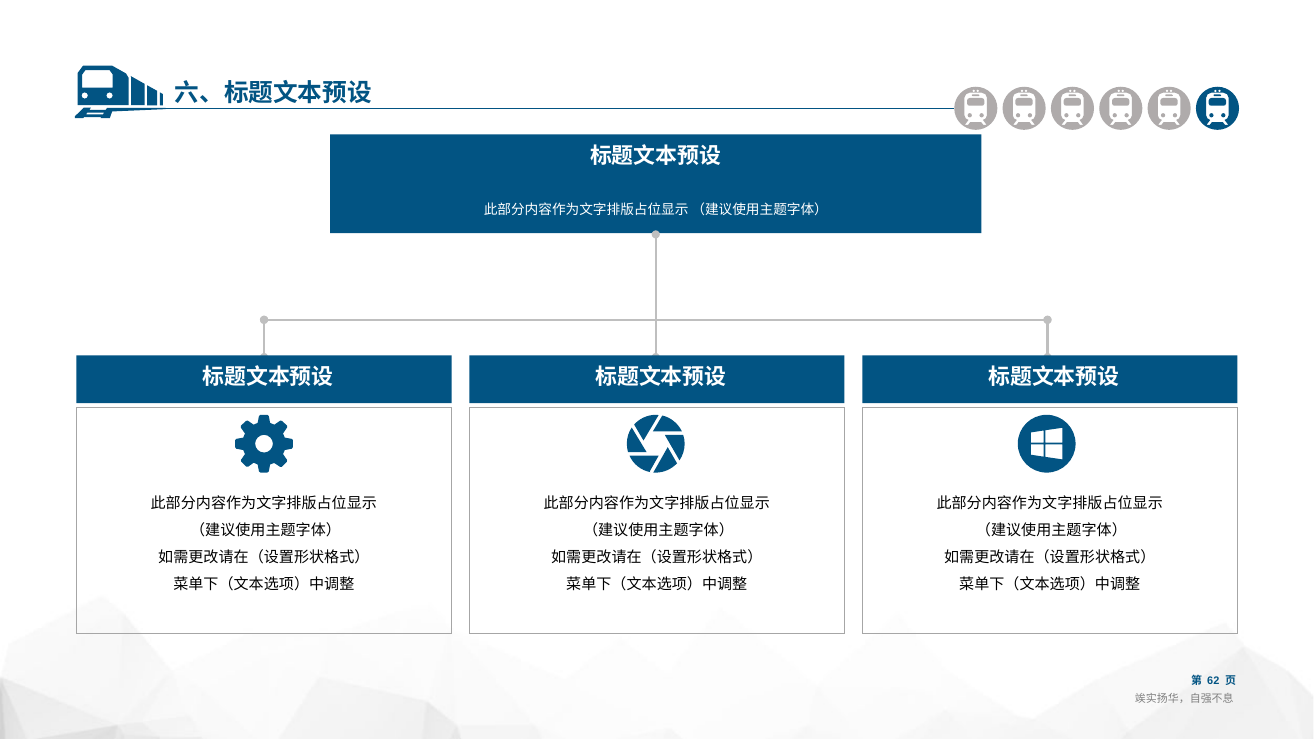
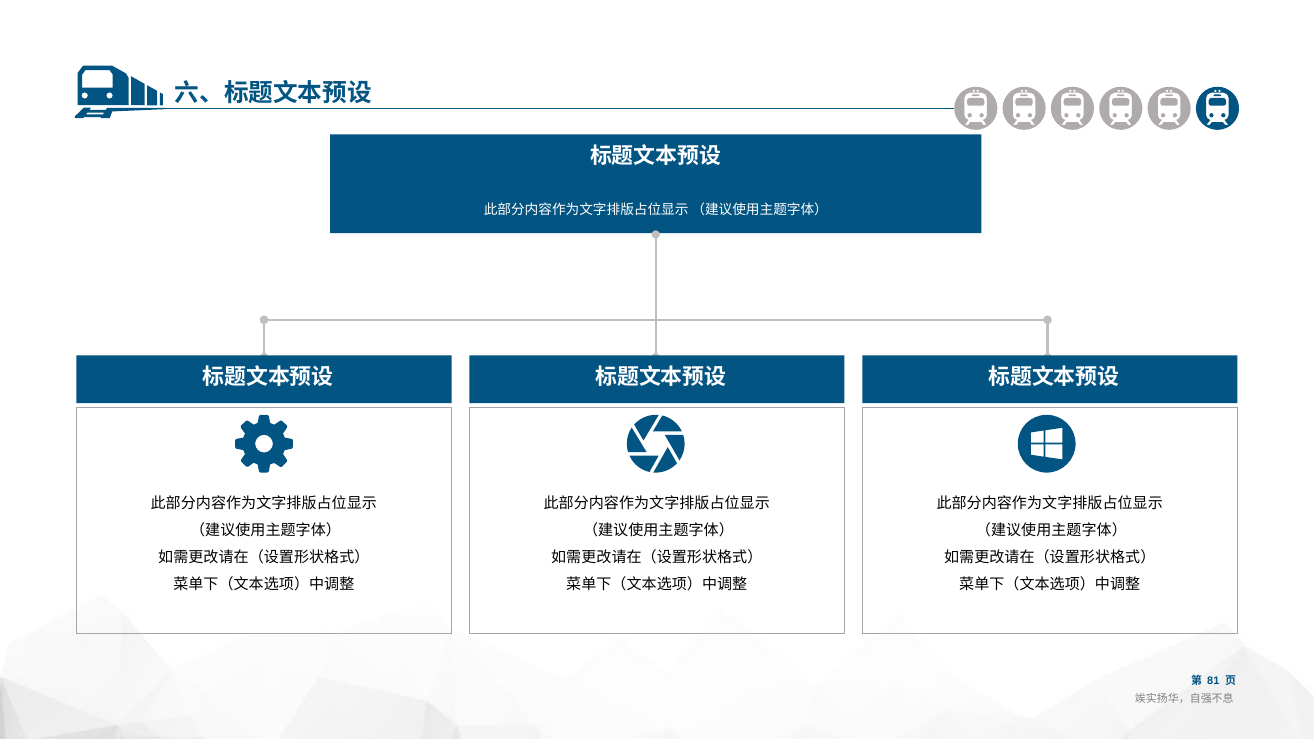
62: 62 -> 81
